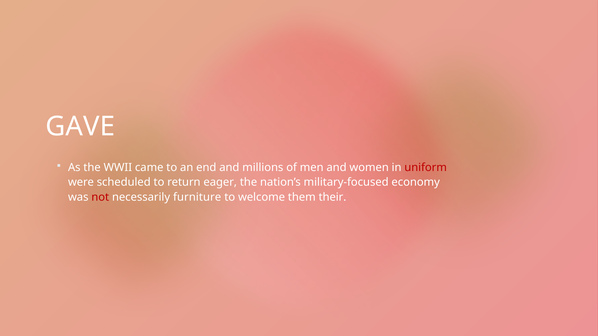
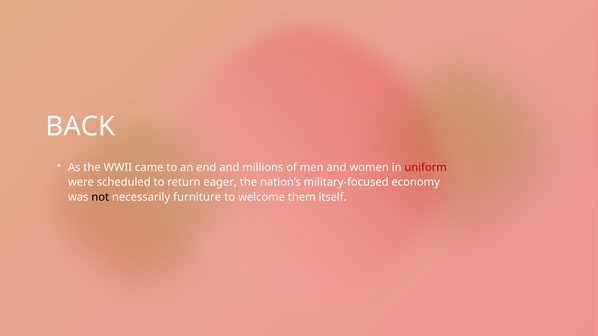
GAVE: GAVE -> BACK
not colour: red -> black
their: their -> itself
